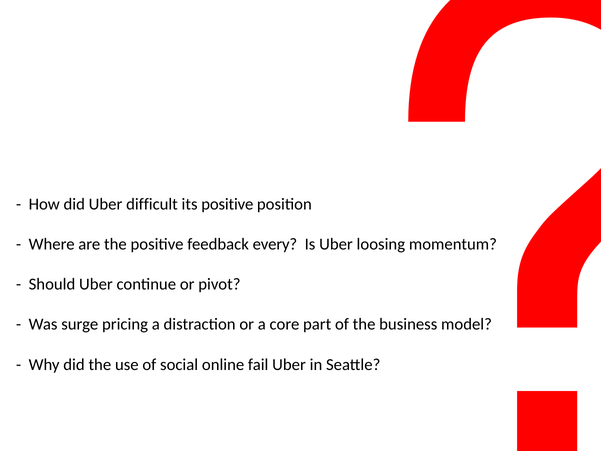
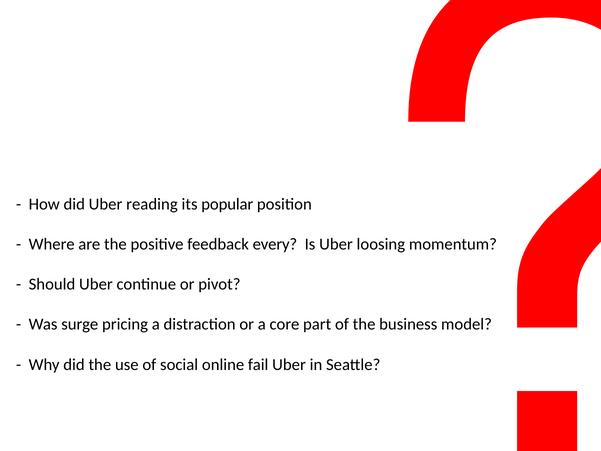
difficult: difficult -> reading
its positive: positive -> popular
